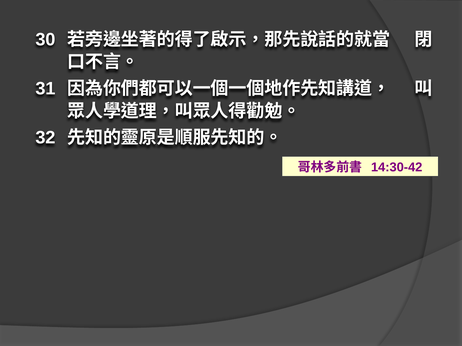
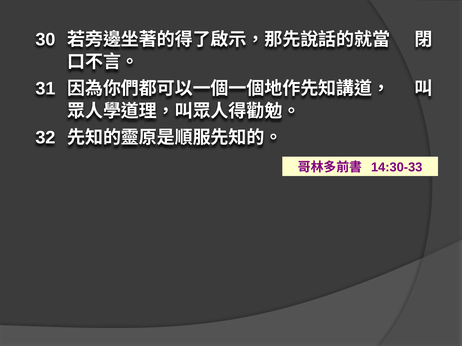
14:30-42: 14:30-42 -> 14:30-33
